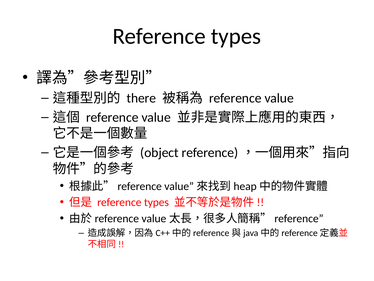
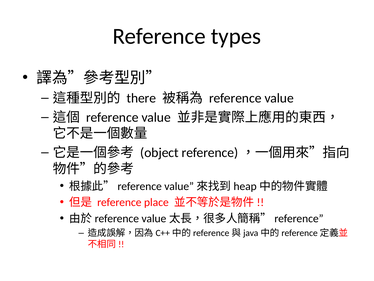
types at (156, 202): types -> place
